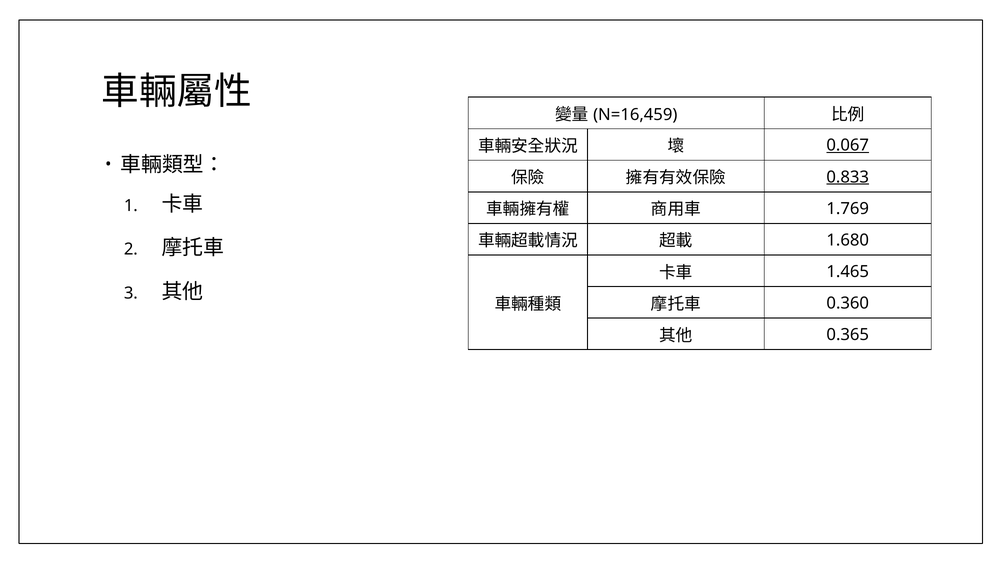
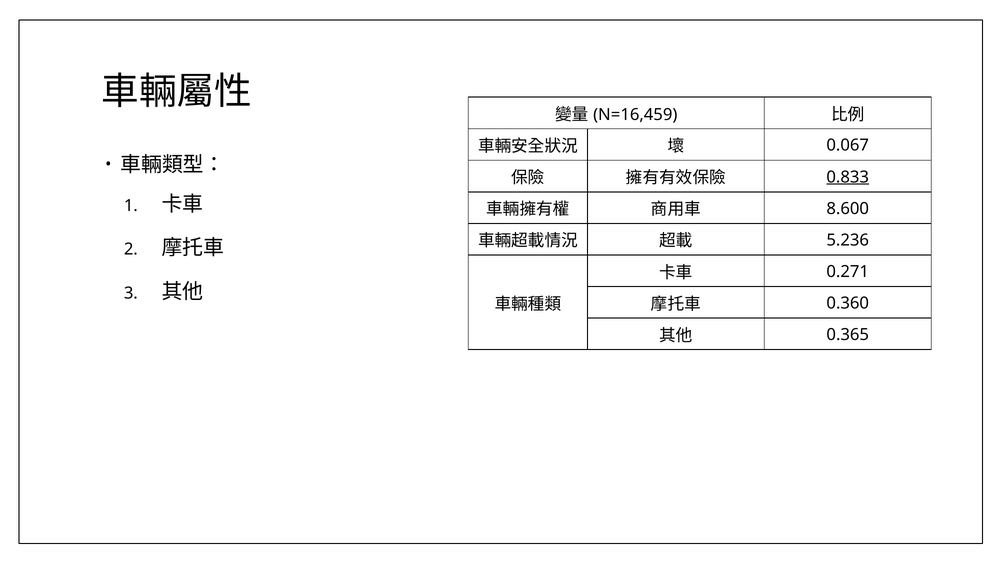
0.067 underline: present -> none
1.769: 1.769 -> 8.600
1.680: 1.680 -> 5.236
1.465: 1.465 -> 0.271
